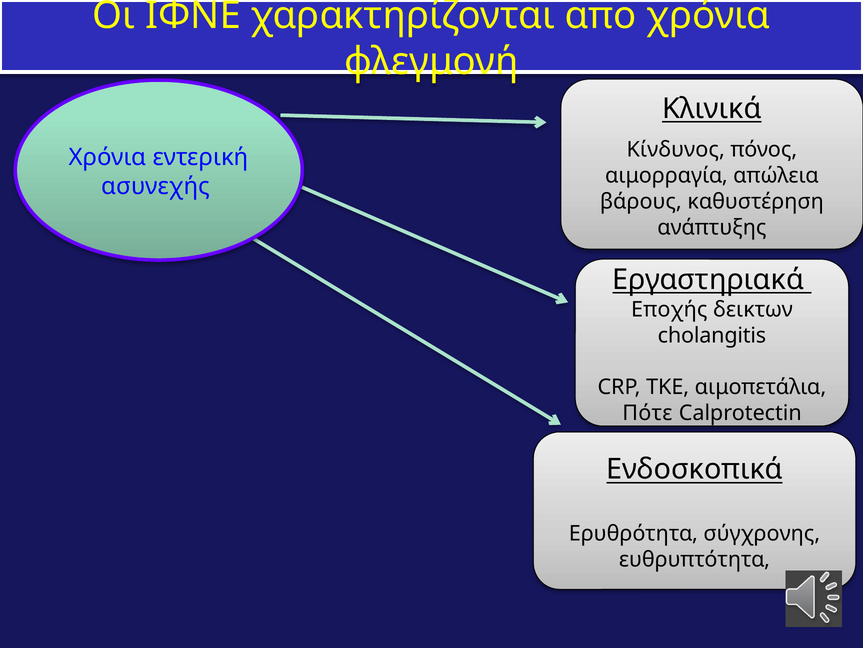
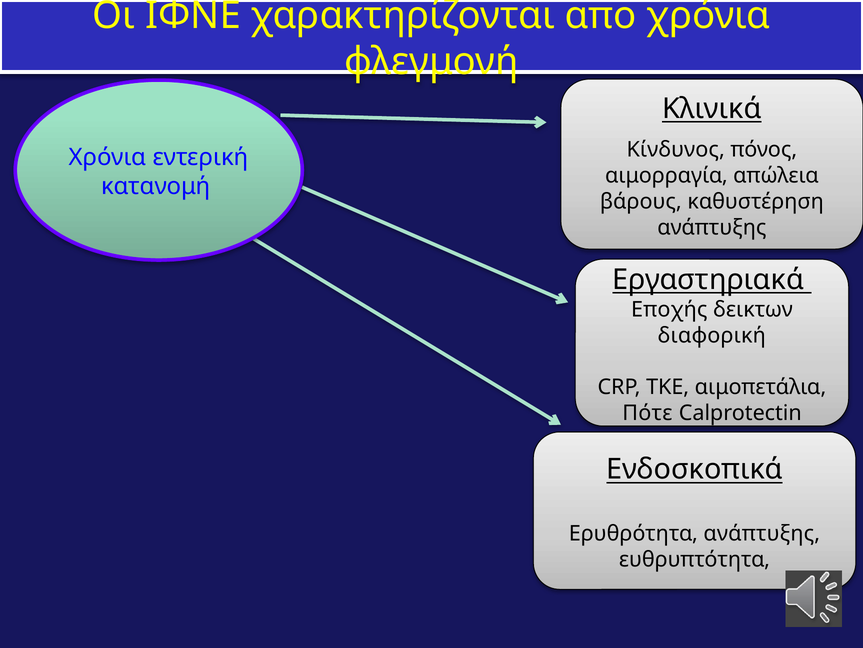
ασυνεχής: ασυνεχής -> κατανομή
cholangitis: cholangitis -> διαφορική
Ερυθρότητα σύγχρονης: σύγχρονης -> ανάπτυξης
